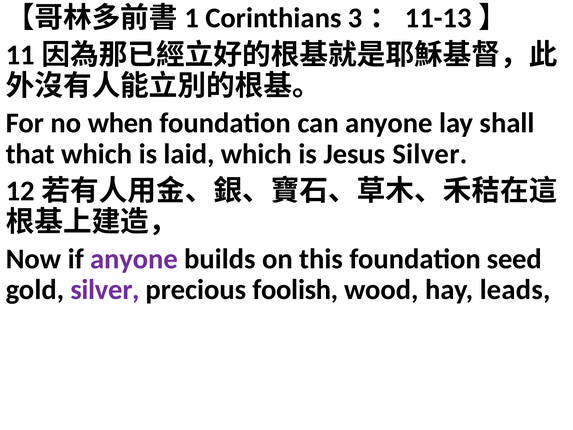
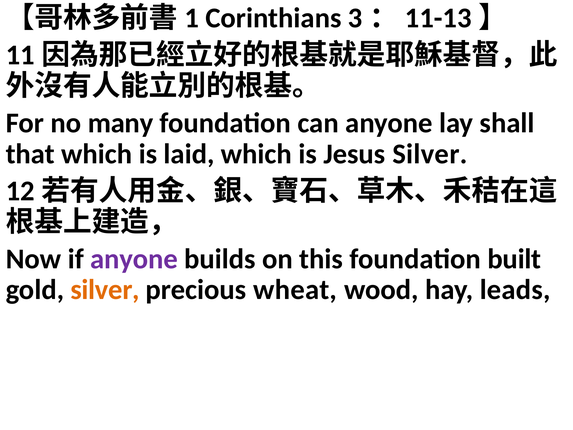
when: when -> many
seed: seed -> built
silver at (105, 290) colour: purple -> orange
foolish: foolish -> wheat
